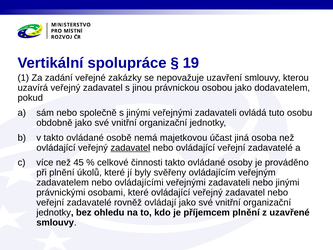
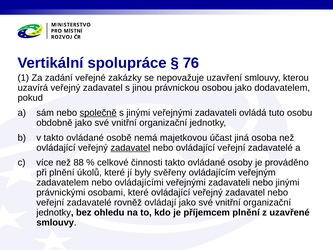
19: 19 -> 76
společně underline: none -> present
45: 45 -> 88
